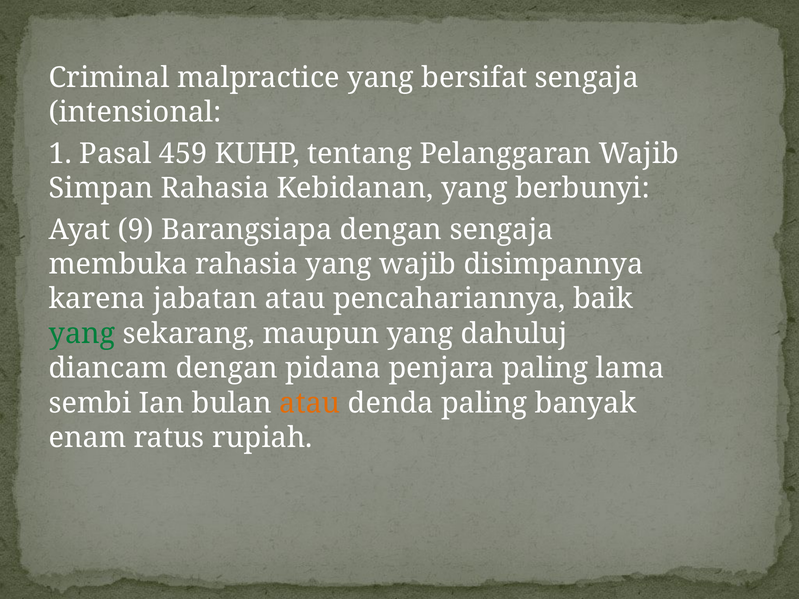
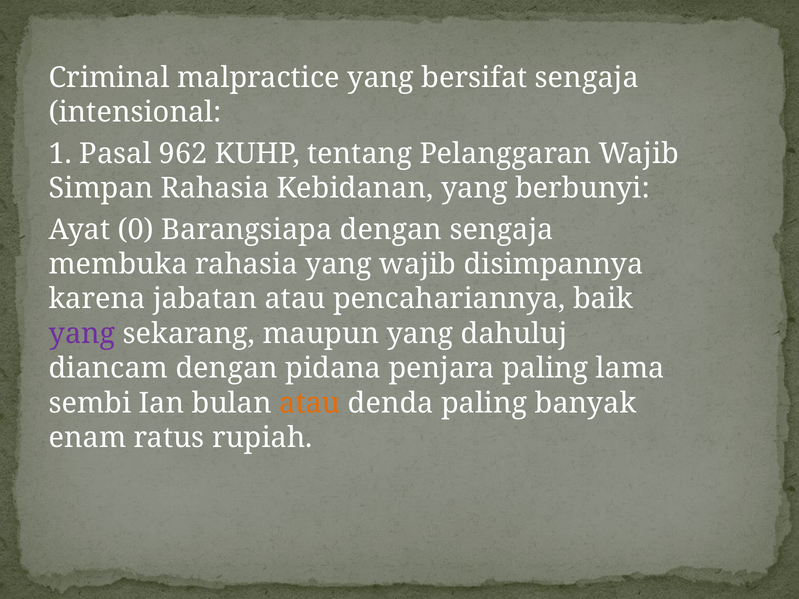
459: 459 -> 962
9: 9 -> 0
yang at (82, 334) colour: green -> purple
